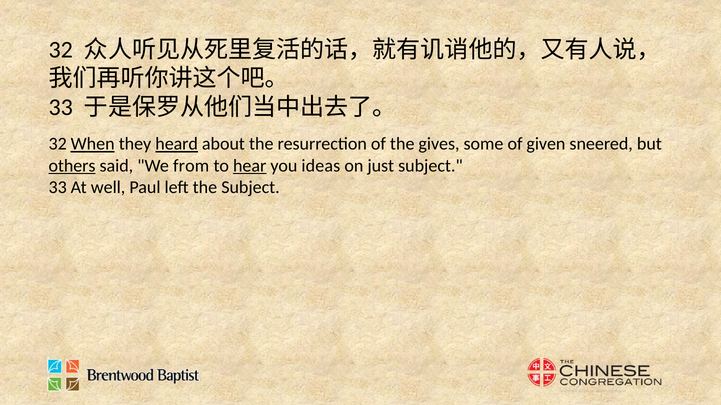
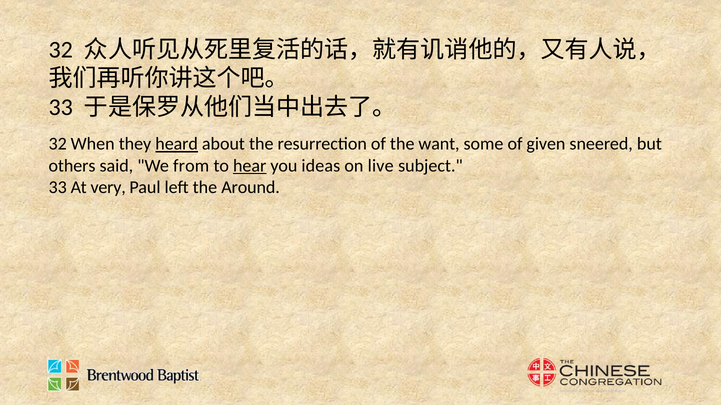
When underline: present -> none
gives: gives -> want
others underline: present -> none
just: just -> live
well: well -> very
the Subject: Subject -> Around
